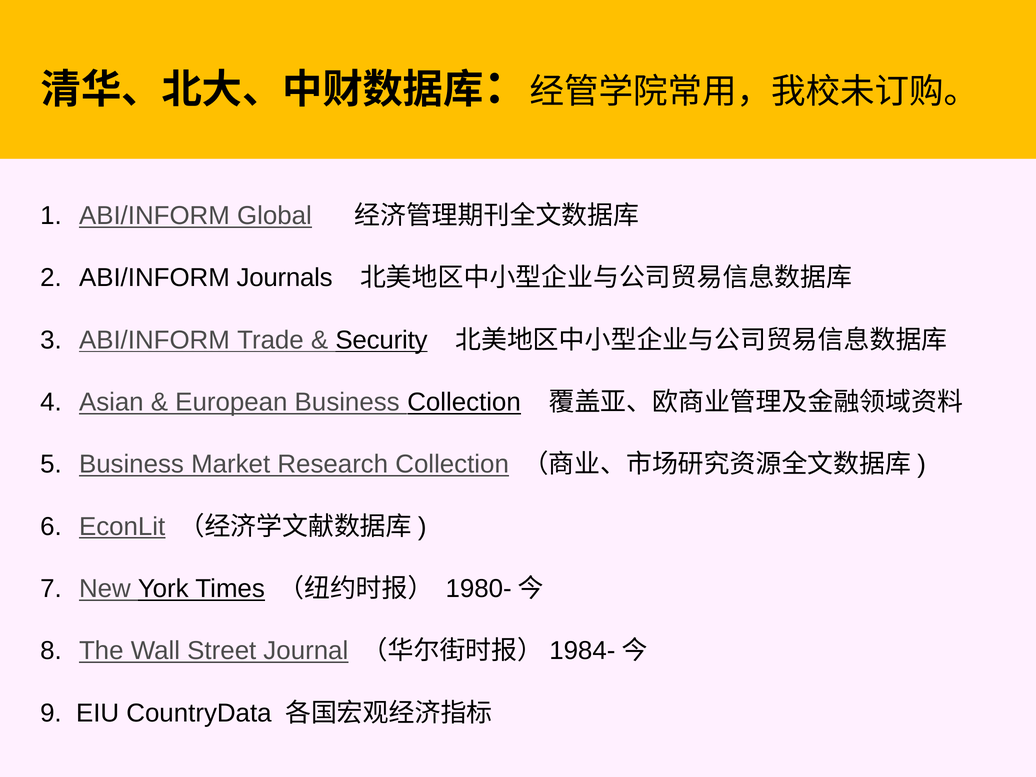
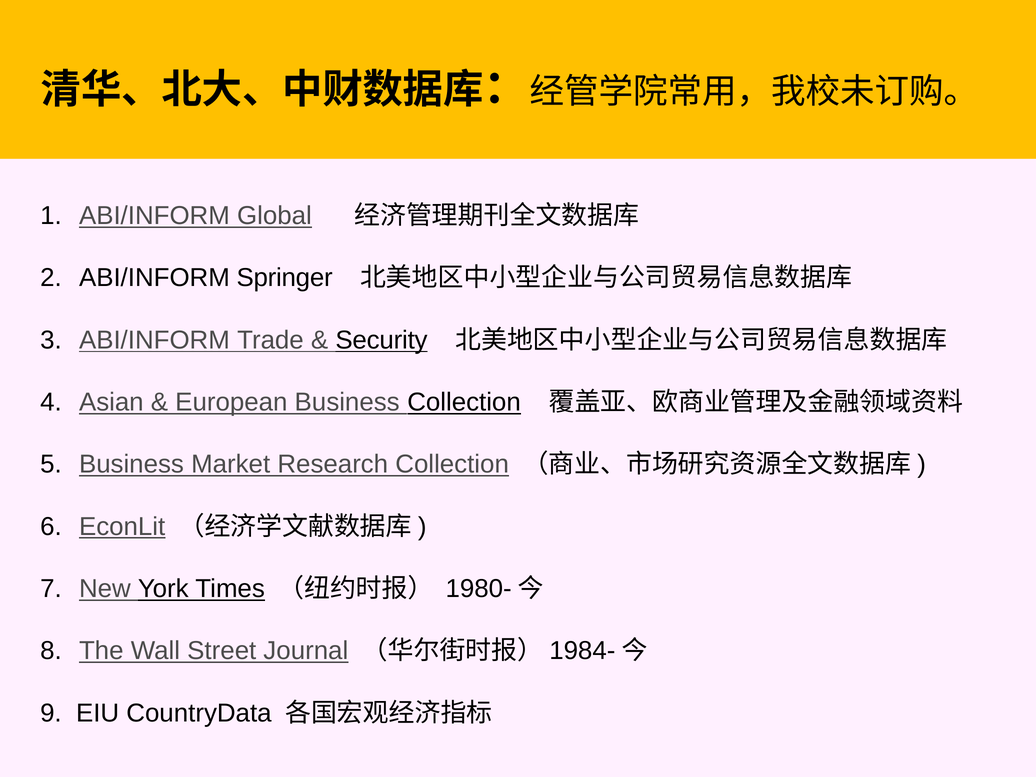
Journals: Journals -> Springer
